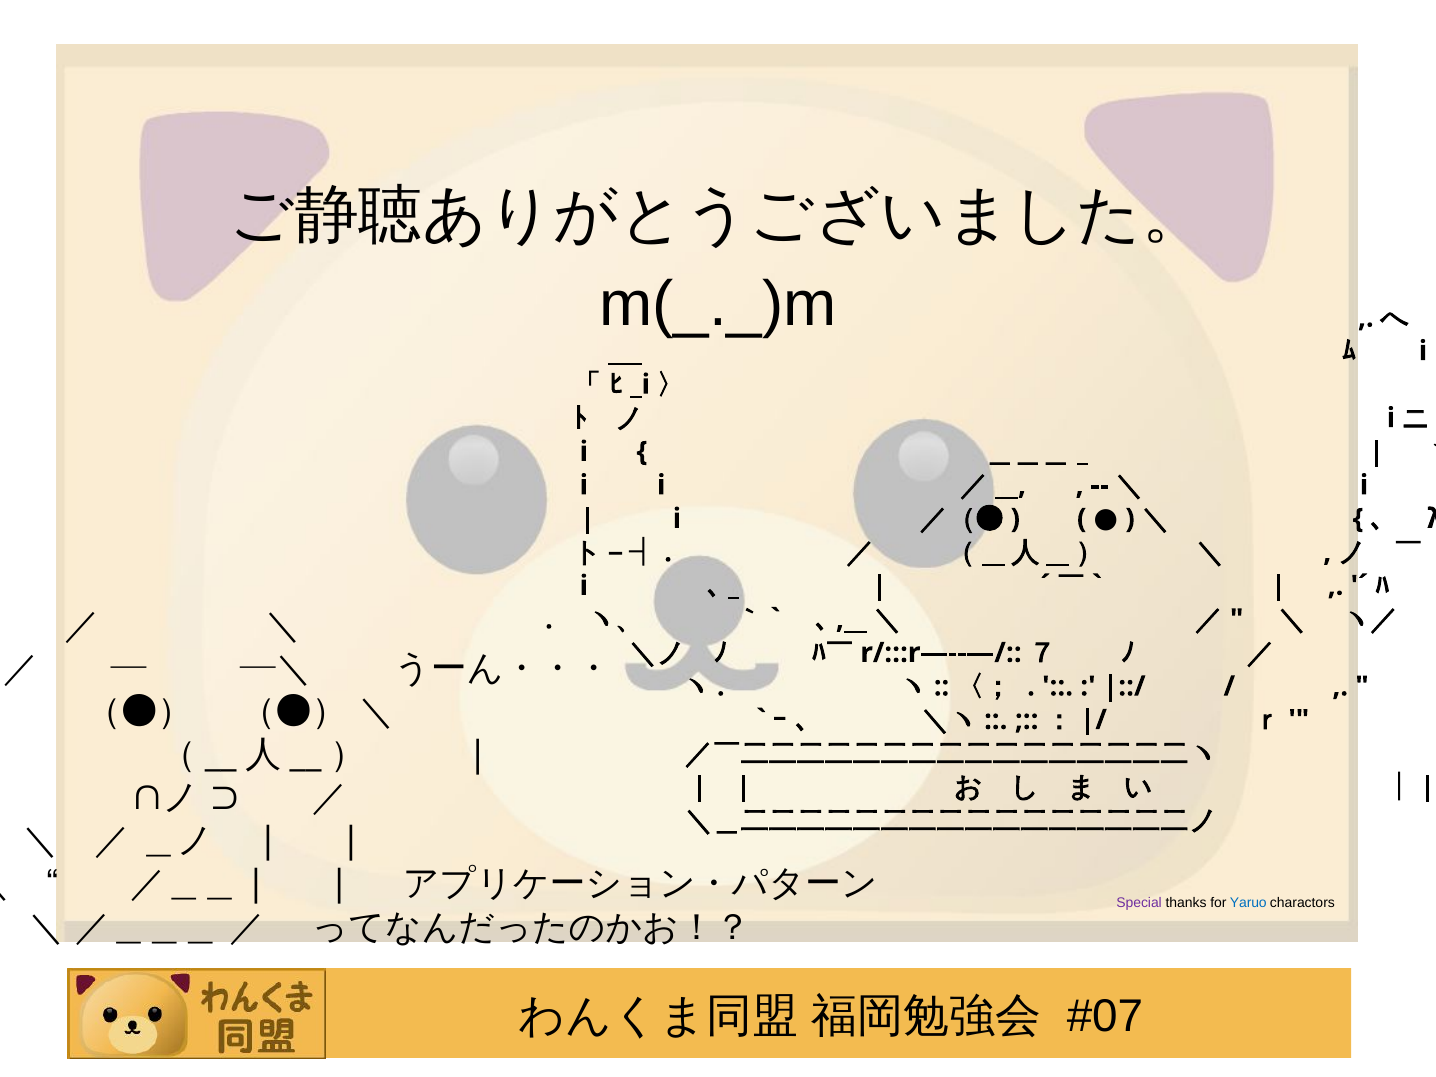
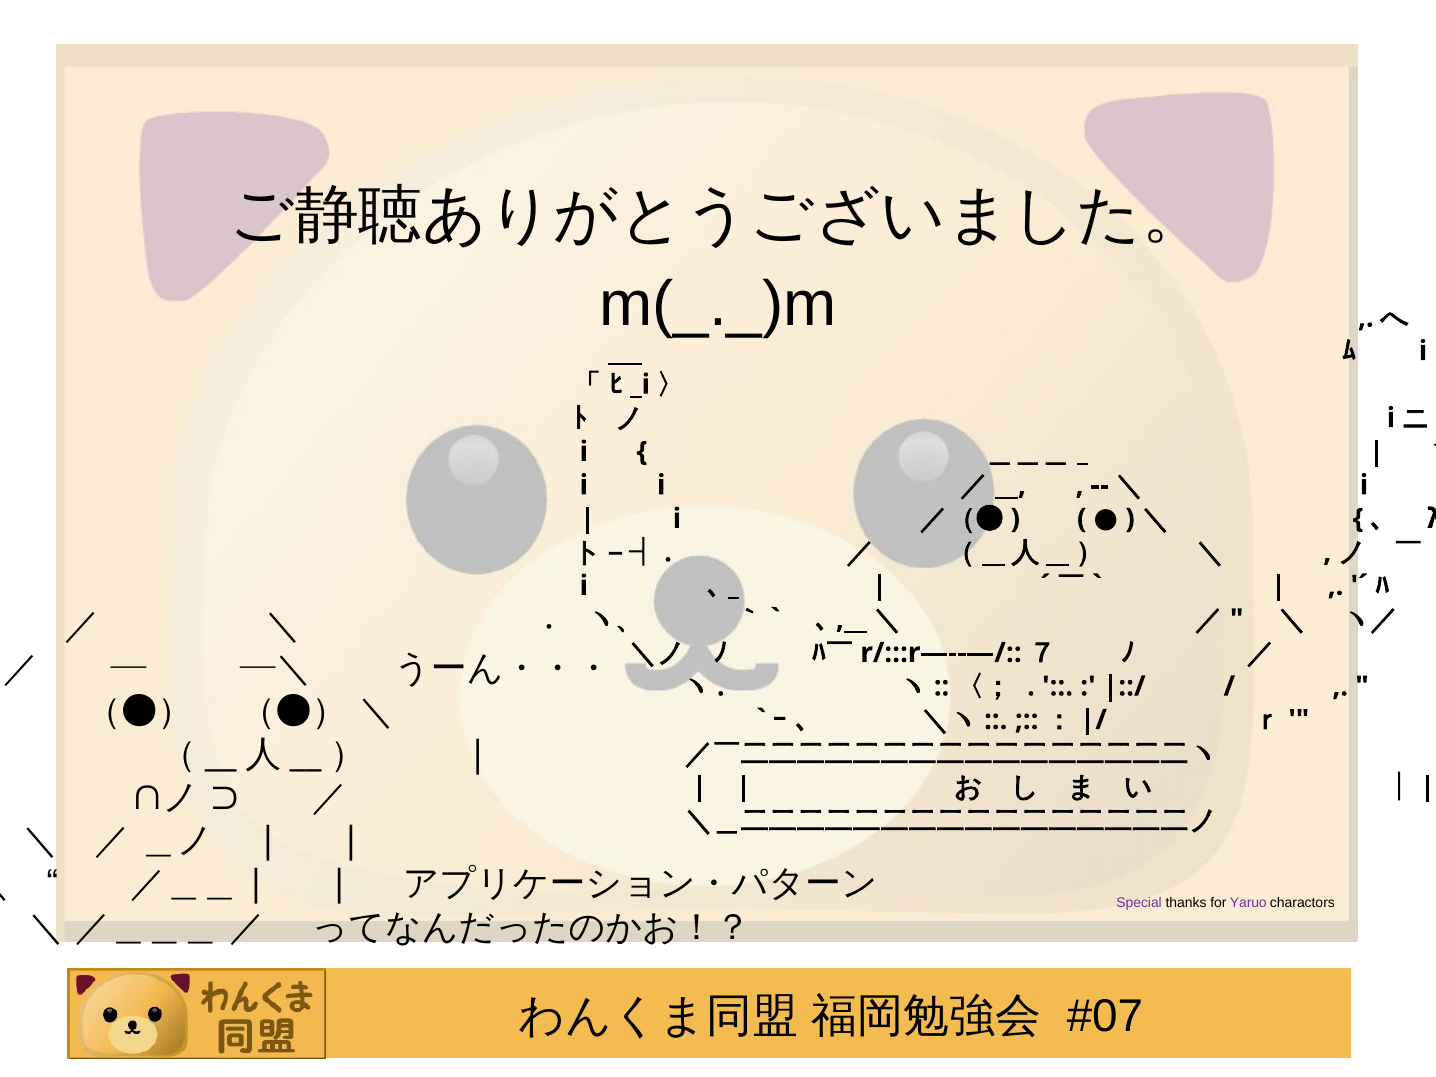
Yaruo colour: blue -> purple
